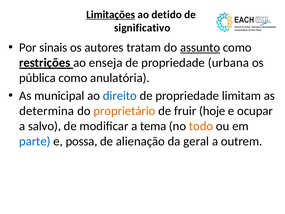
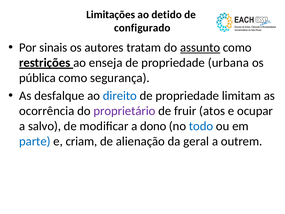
Limitações underline: present -> none
significativo: significativo -> configurado
anulatória: anulatória -> segurança
municipal: municipal -> desfalque
determina: determina -> ocorrência
proprietário colour: orange -> purple
hoje: hoje -> atos
tema: tema -> dono
todo colour: orange -> blue
possa: possa -> criam
